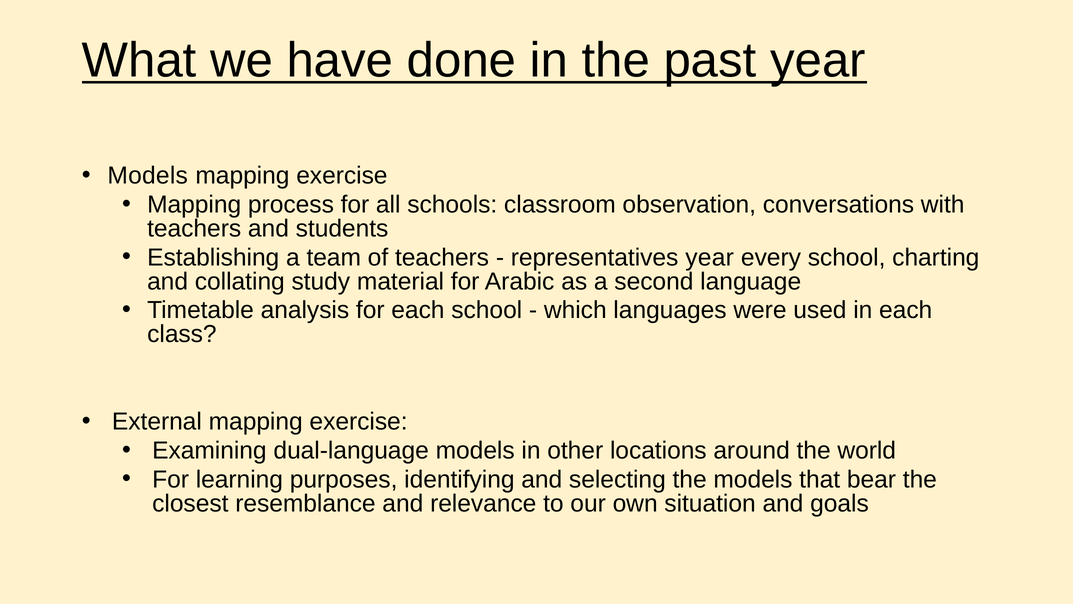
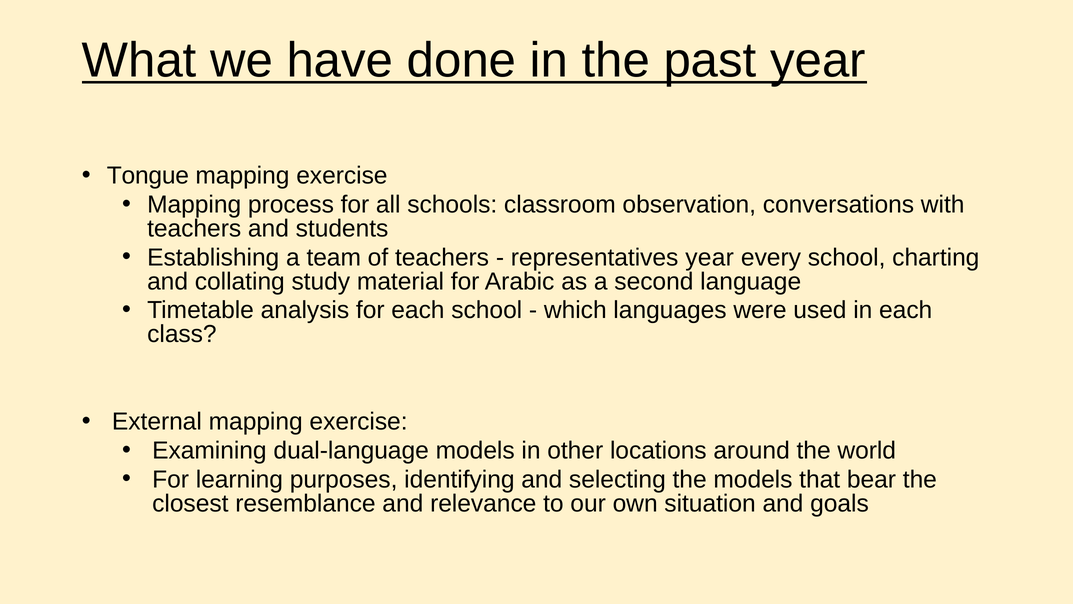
Models at (148, 176): Models -> Tongue
